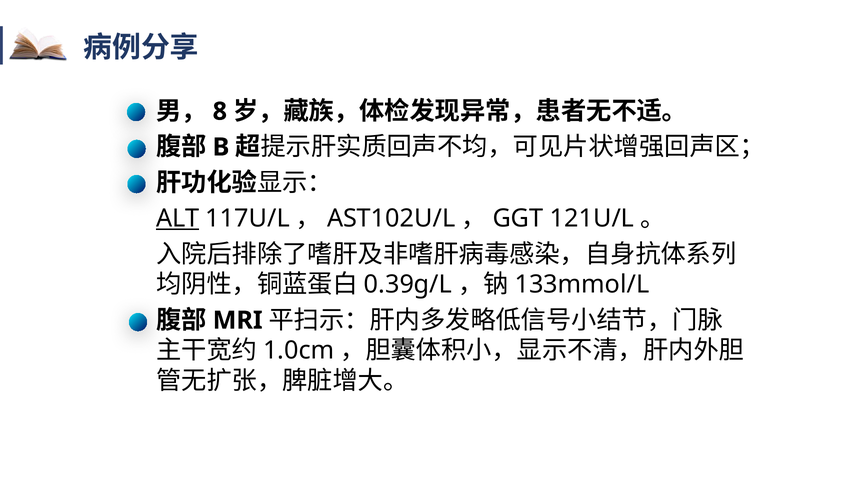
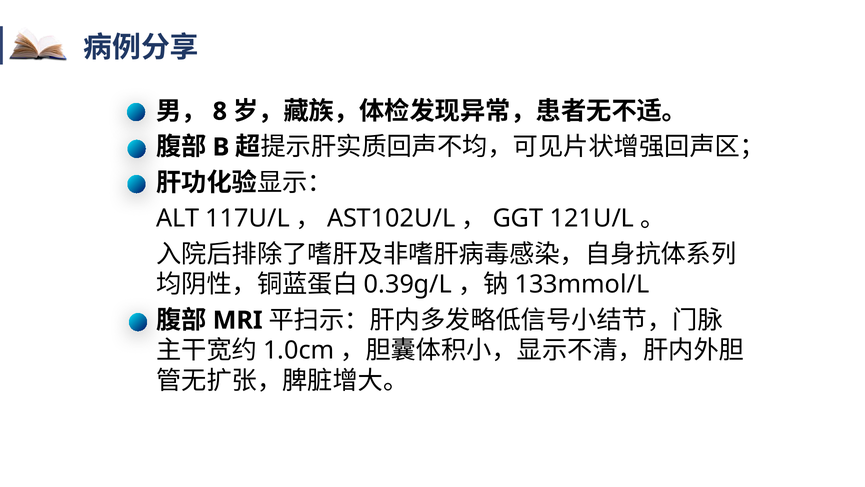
ALT underline: present -> none
